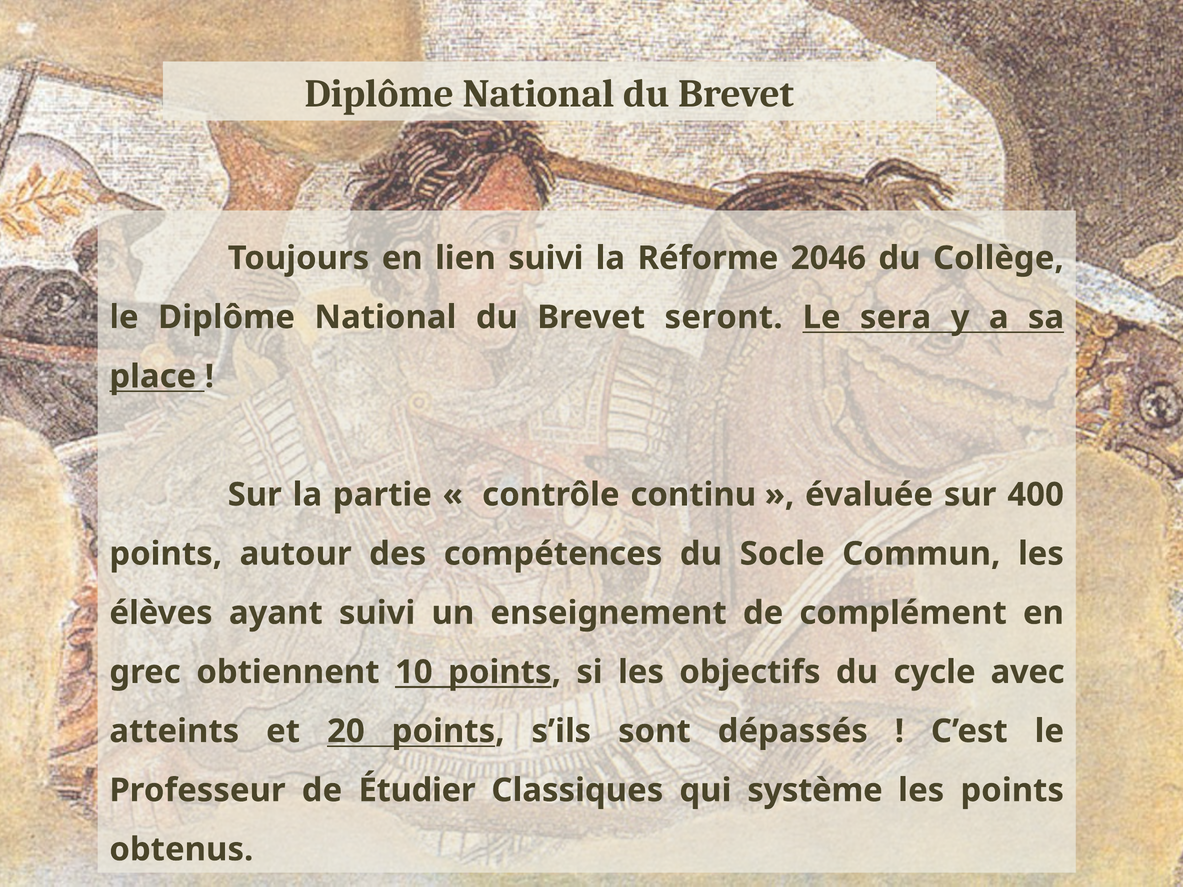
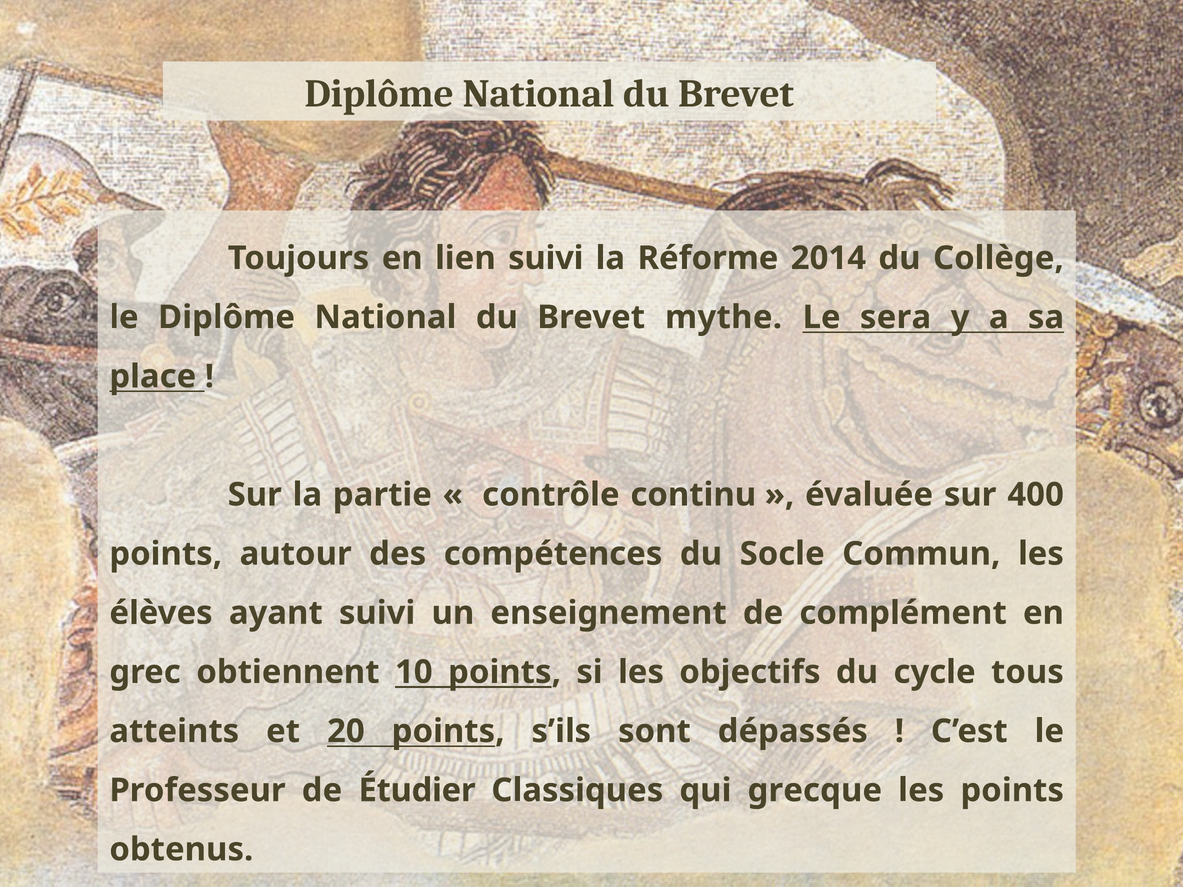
2046: 2046 -> 2014
seront: seront -> mythe
avec: avec -> tous
système: système -> grecque
